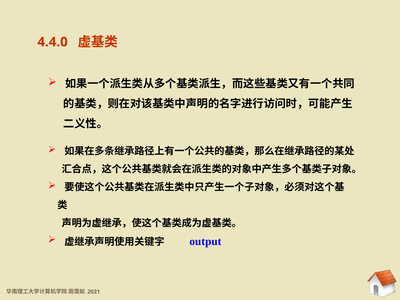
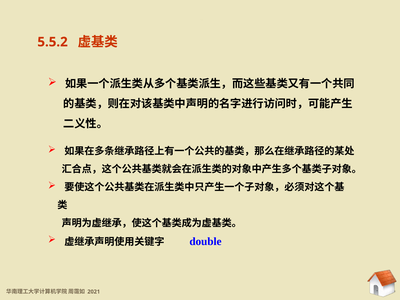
4.4.0: 4.4.0 -> 5.5.2
output: output -> double
